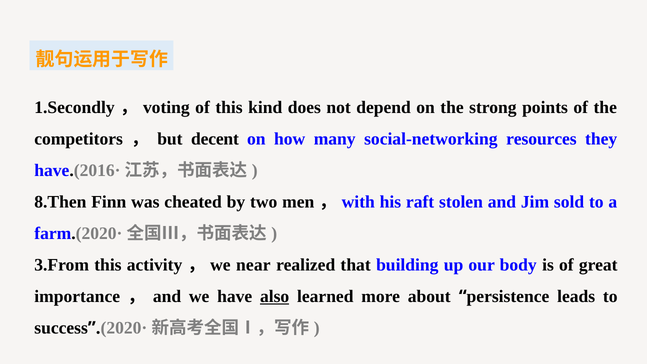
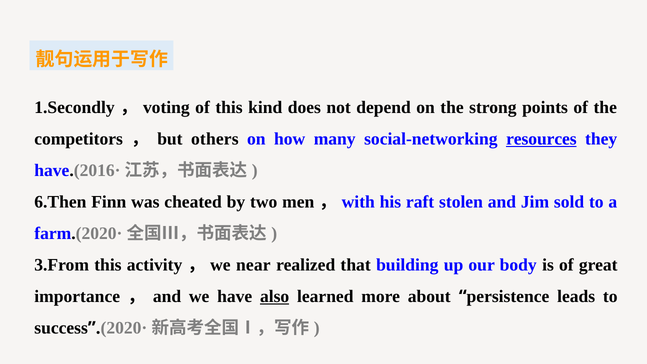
decent: decent -> others
resources underline: none -> present
8.Then: 8.Then -> 6.Then
